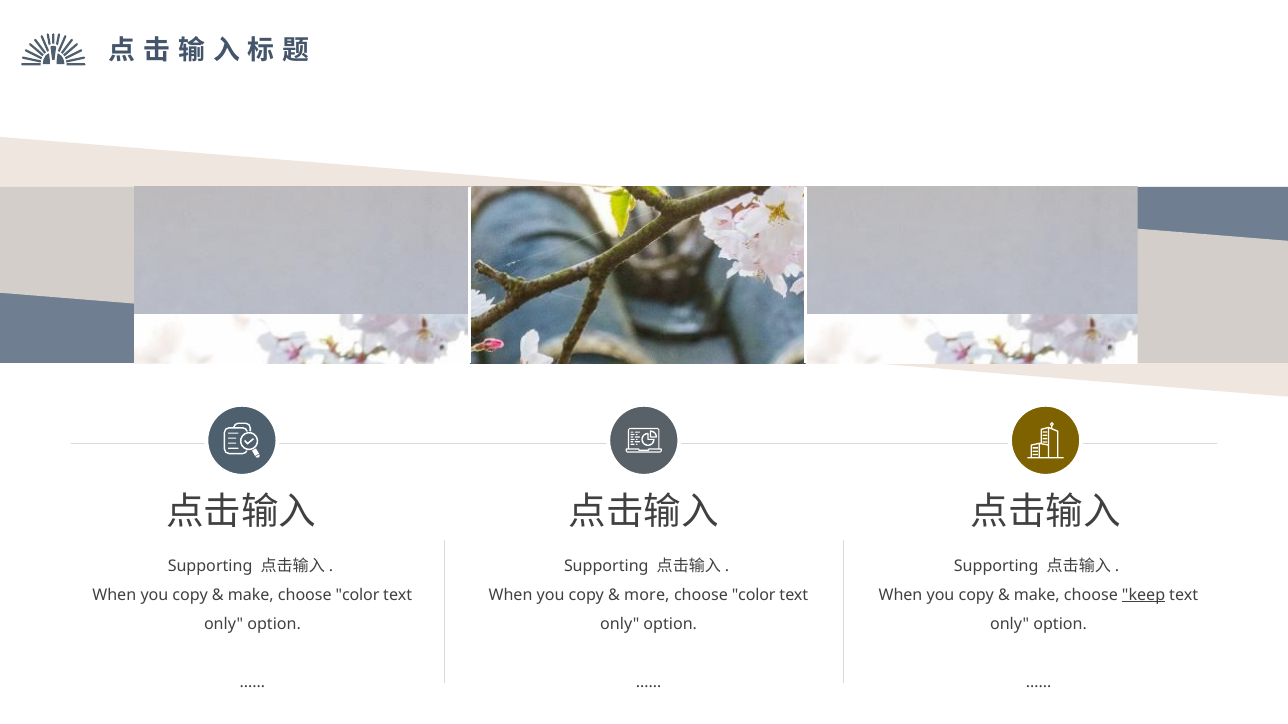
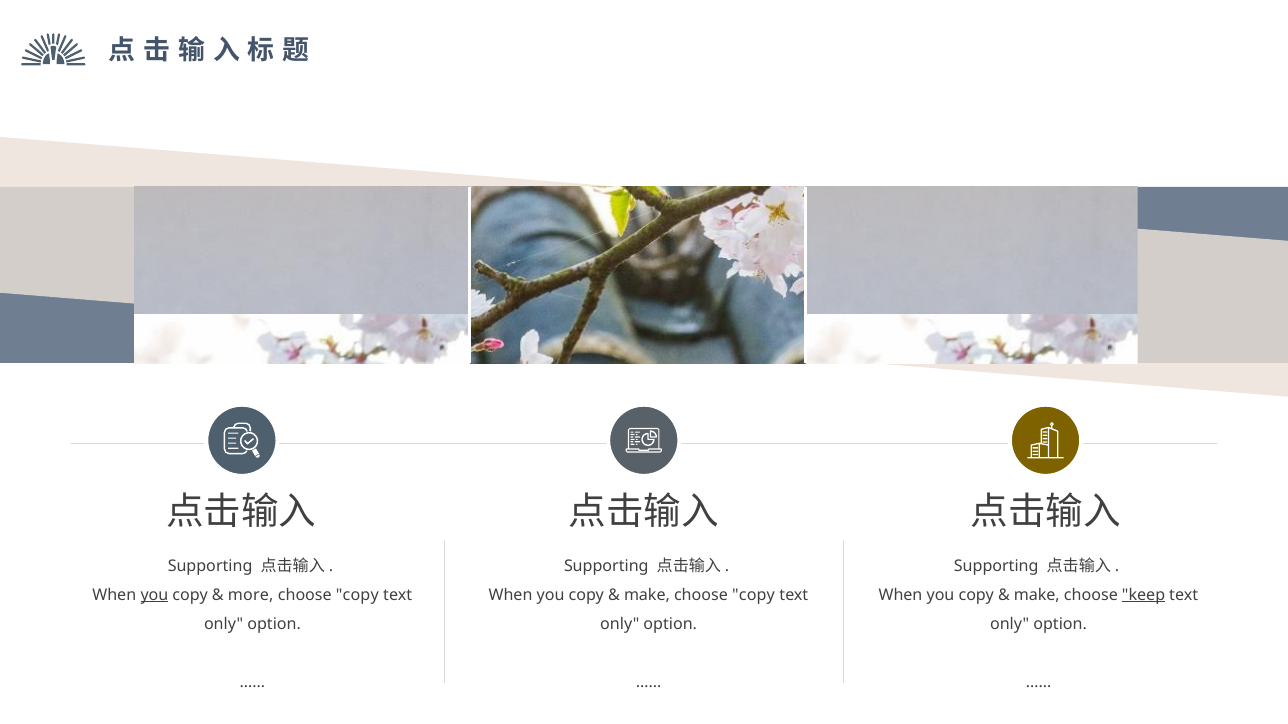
you at (154, 595) underline: none -> present
make at (251, 595): make -> more
color at (358, 595): color -> copy
more at (647, 595): more -> make
color at (754, 595): color -> copy
